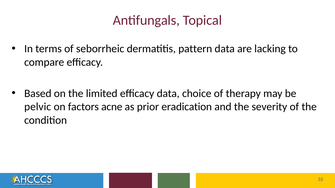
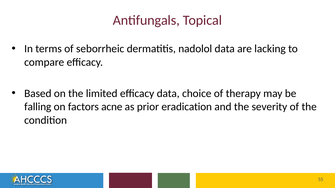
pattern: pattern -> nadolol
pelvic: pelvic -> falling
